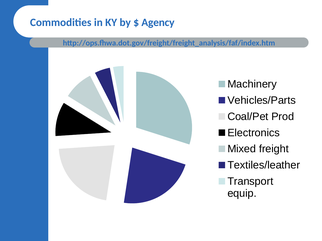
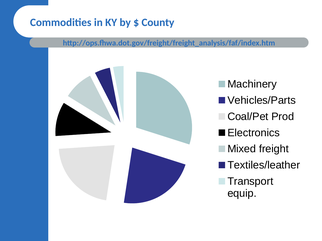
Agency: Agency -> County
